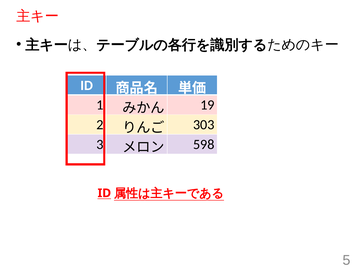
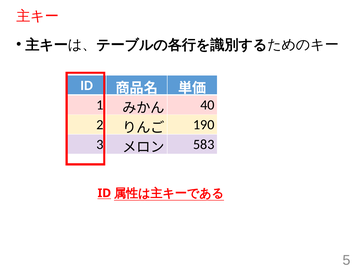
19: 19 -> 40
303: 303 -> 190
598: 598 -> 583
